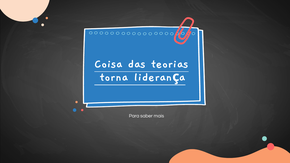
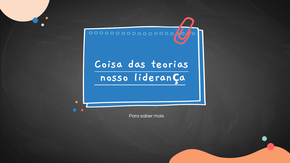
torna: torna -> nosso
